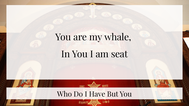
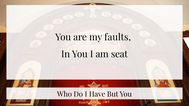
whale: whale -> faults
